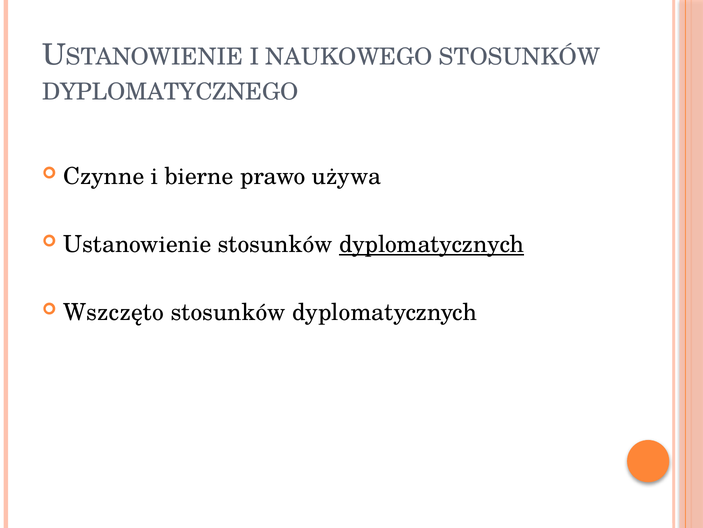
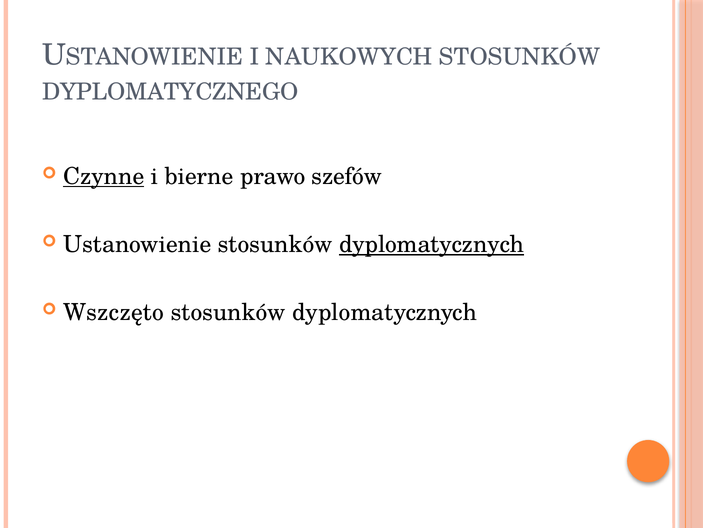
NAUKOWEGO: NAUKOWEGO -> NAUKOWYCH
Czynne underline: none -> present
używa: używa -> szefów
